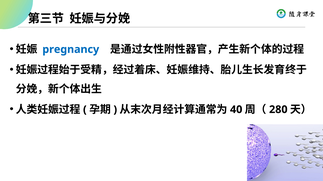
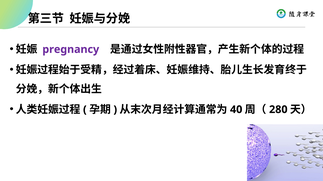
pregnancy colour: blue -> purple
